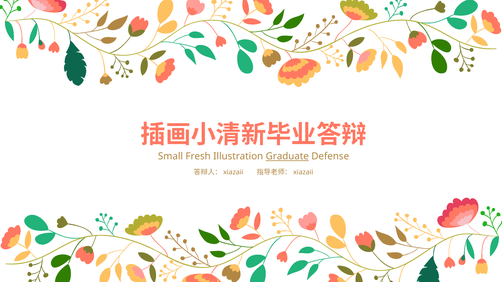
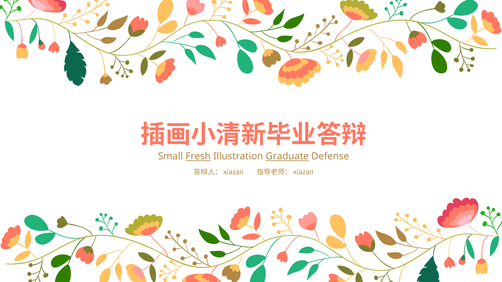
Fresh underline: none -> present
